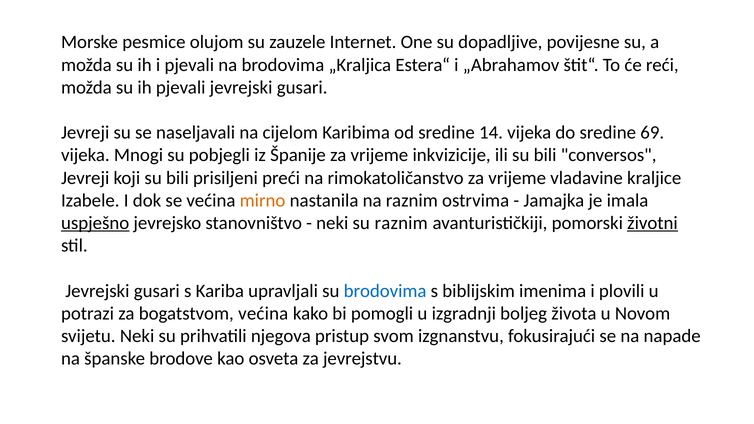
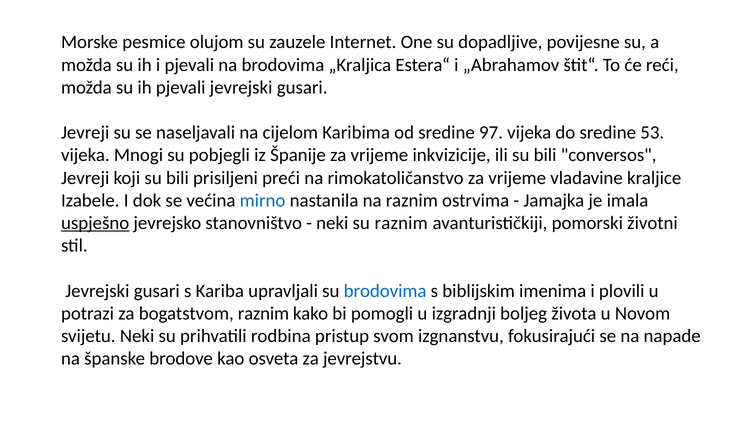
14: 14 -> 97
69: 69 -> 53
mirno colour: orange -> blue
životni underline: present -> none
bogatstvom većina: većina -> raznim
njegova: njegova -> rodbina
